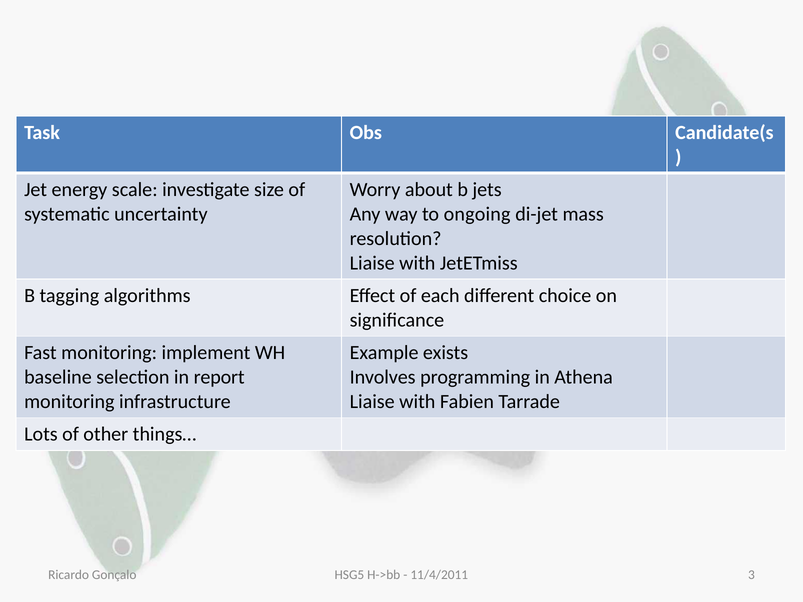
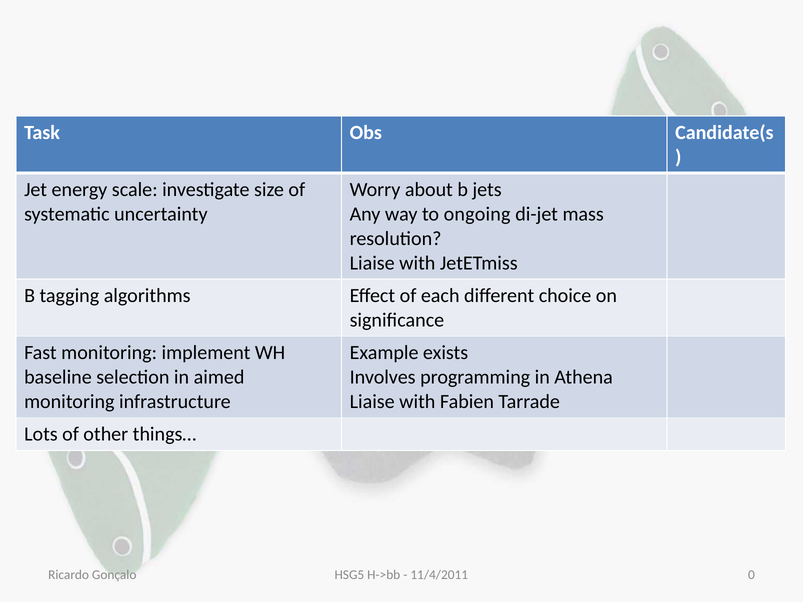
report: report -> aimed
3: 3 -> 0
